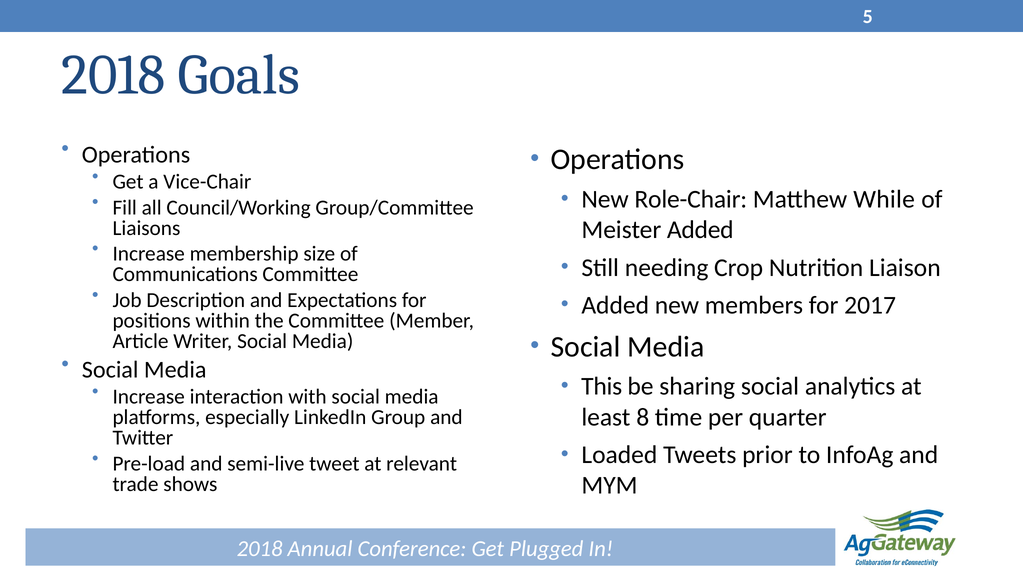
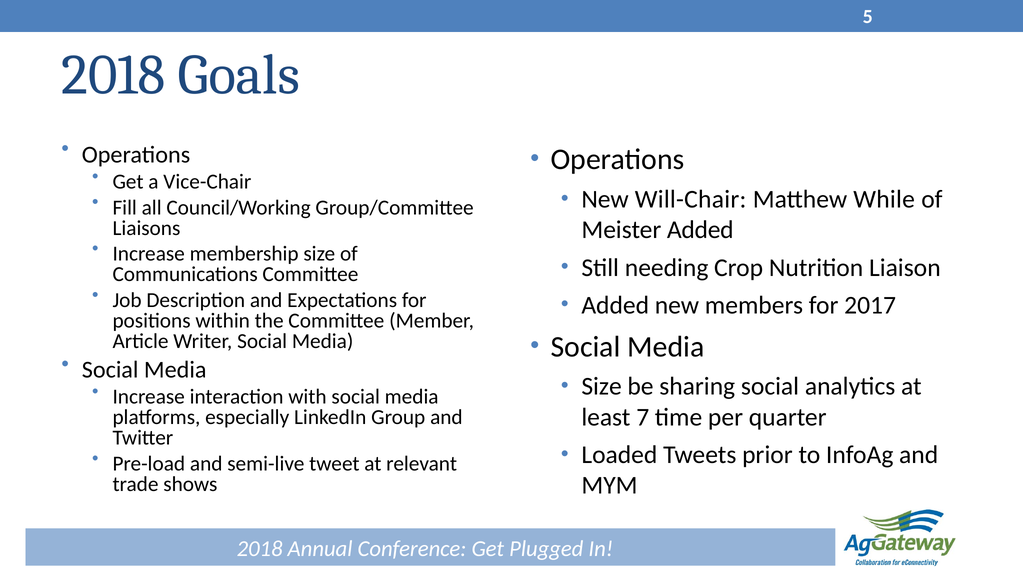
Role-Chair: Role-Chair -> Will-Chair
This at (602, 386): This -> Size
8: 8 -> 7
